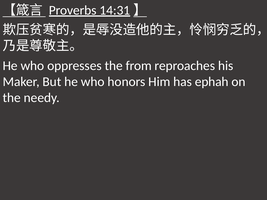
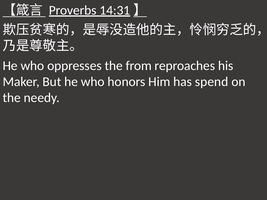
ephah: ephah -> spend
